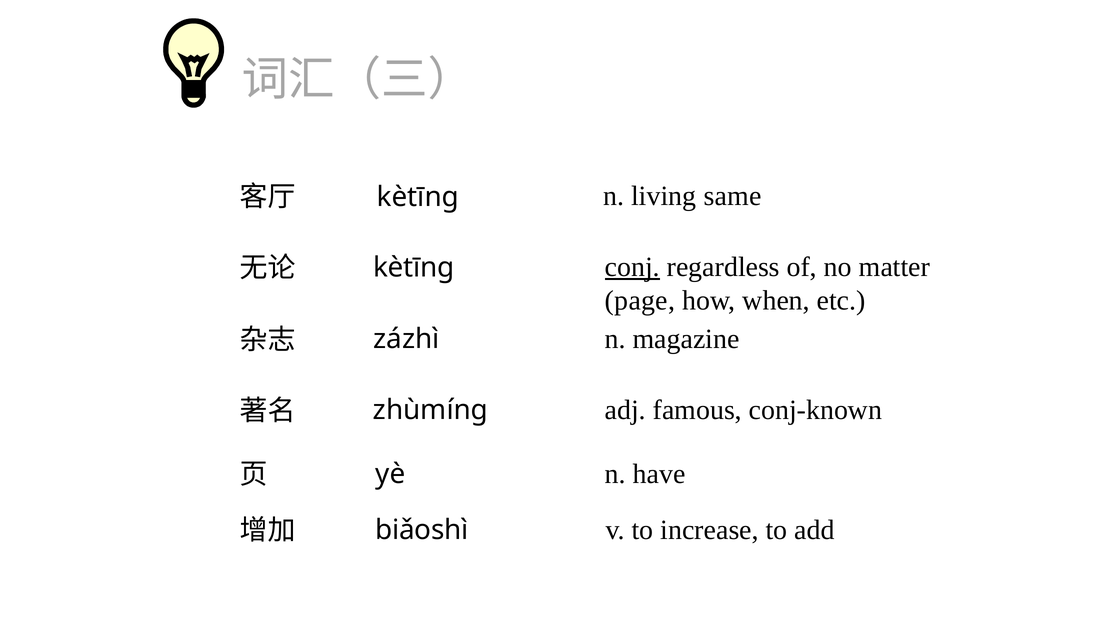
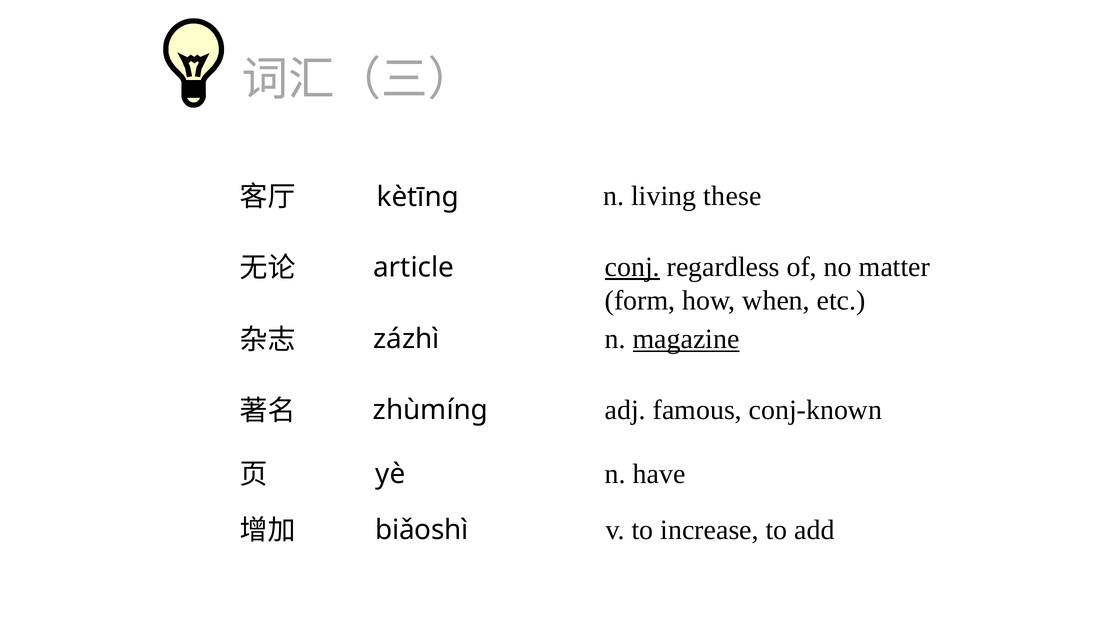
same: same -> these
kètīng at (414, 267): kètīng -> article
page: page -> form
magazine underline: none -> present
